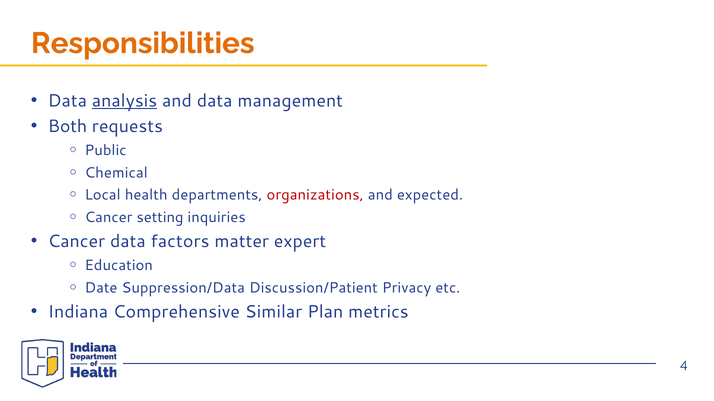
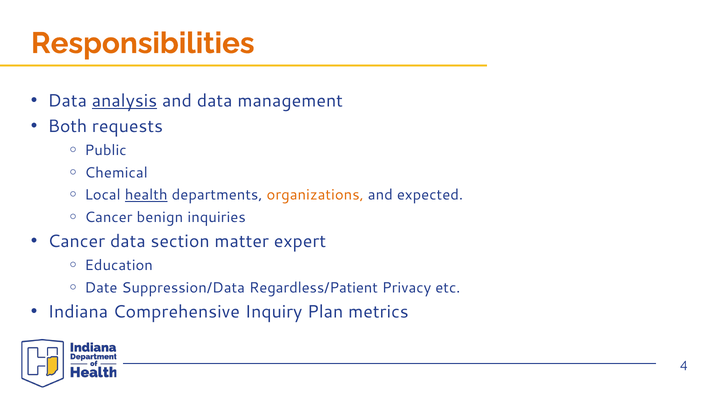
health underline: none -> present
organizations colour: red -> orange
setting: setting -> benign
factors: factors -> section
Discussion/Patient: Discussion/Patient -> Regardless/Patient
Similar: Similar -> Inquiry
